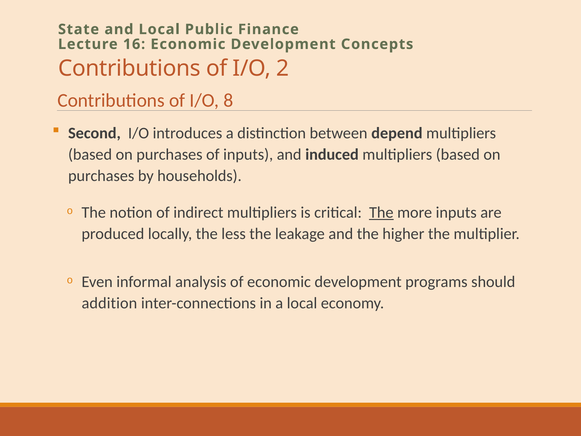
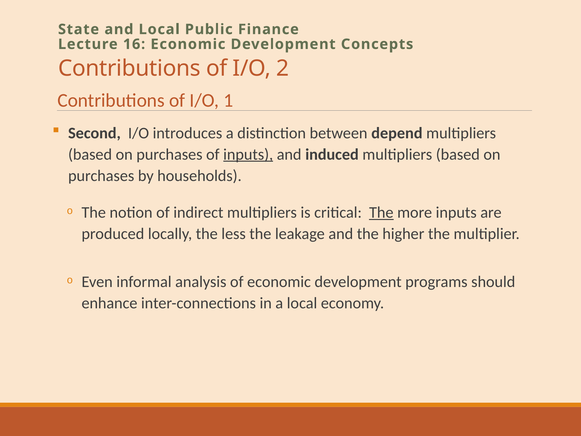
8: 8 -> 1
inputs at (248, 154) underline: none -> present
addition: addition -> enhance
